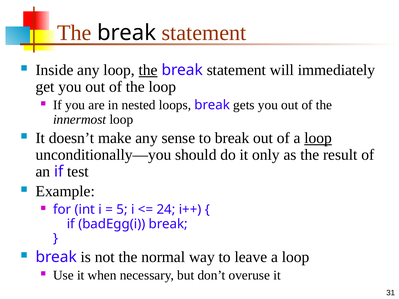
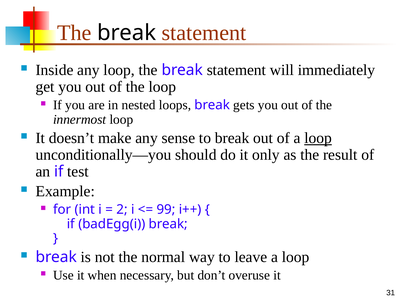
the at (148, 70) underline: present -> none
5: 5 -> 2
24: 24 -> 99
